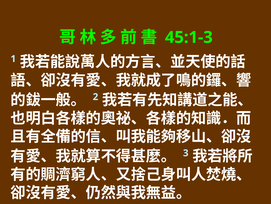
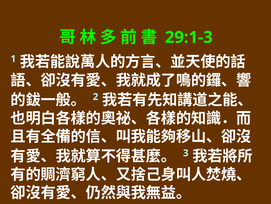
45:1-3: 45:1-3 -> 29:1-3
